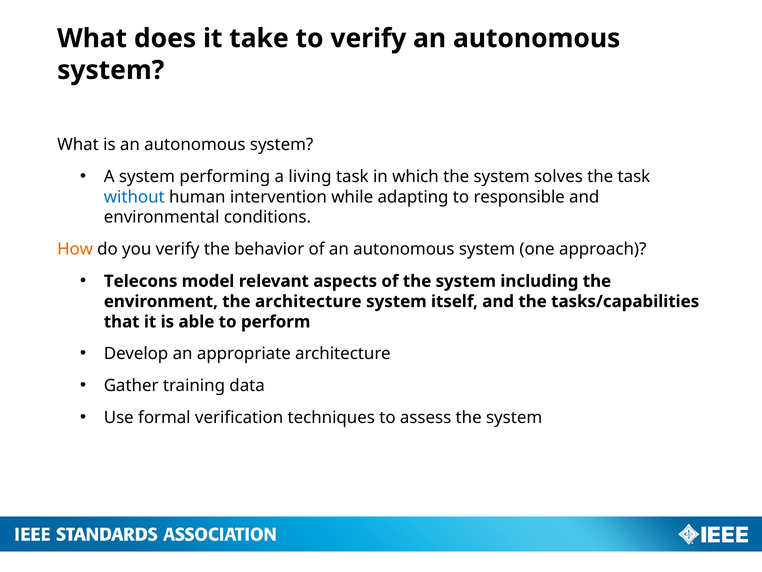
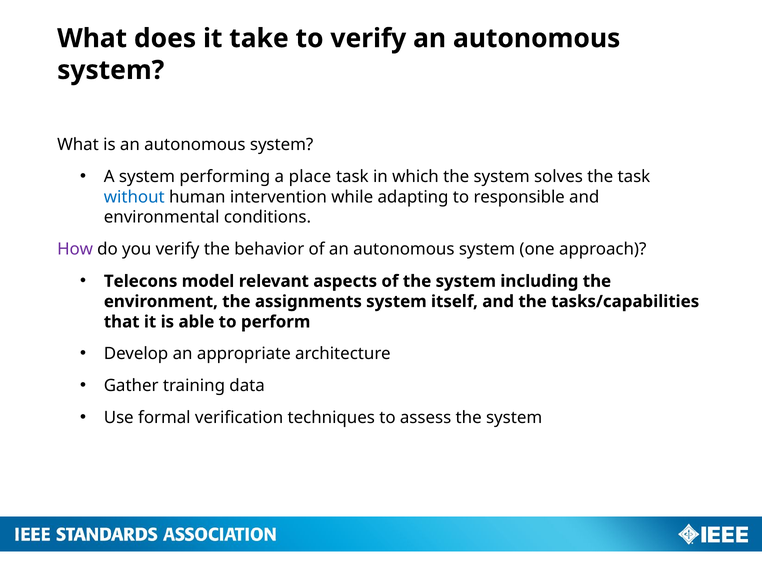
living: living -> place
How colour: orange -> purple
the architecture: architecture -> assignments
